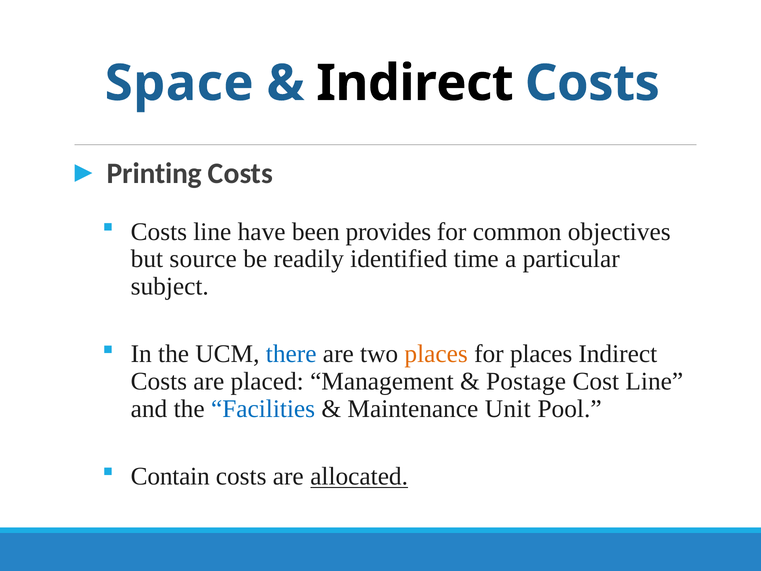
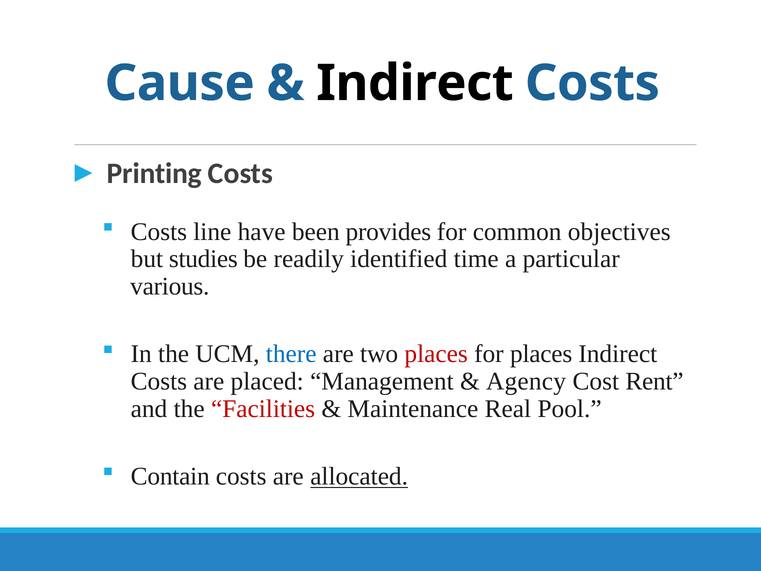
Space: Space -> Cause
source: source -> studies
subject: subject -> various
places at (436, 354) colour: orange -> red
Postage: Postage -> Agency
Cost Line: Line -> Rent
Facilities colour: blue -> red
Unit: Unit -> Real
